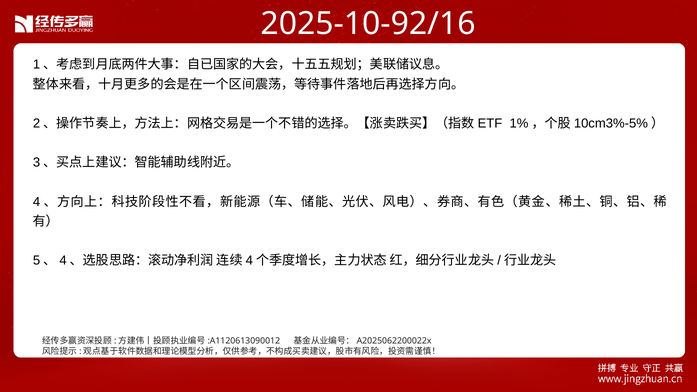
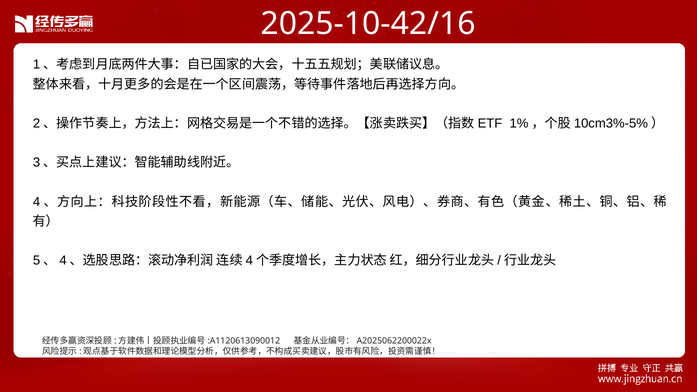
2025-10-92/16: 2025-10-92/16 -> 2025-10-42/16
